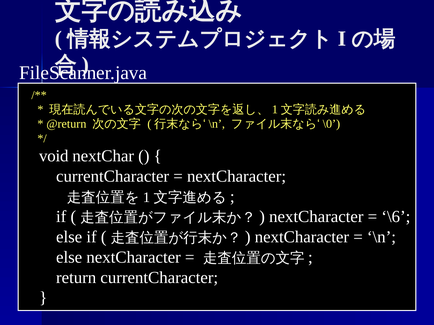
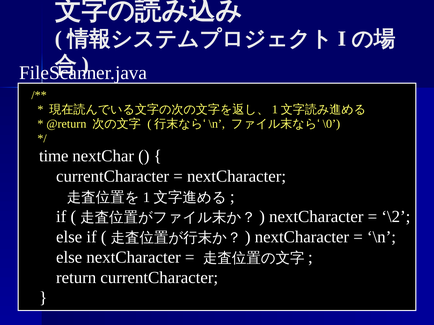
void: void -> time
\6: \6 -> \2
